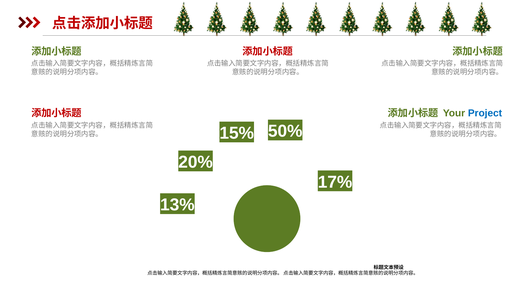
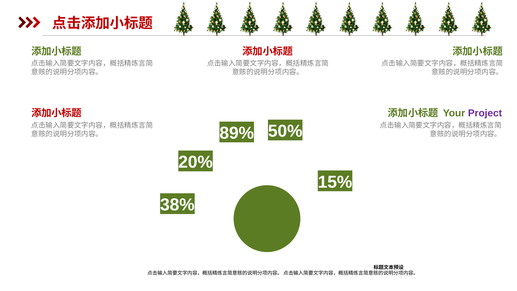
Project colour: blue -> purple
15%: 15% -> 89%
17%: 17% -> 15%
13%: 13% -> 38%
